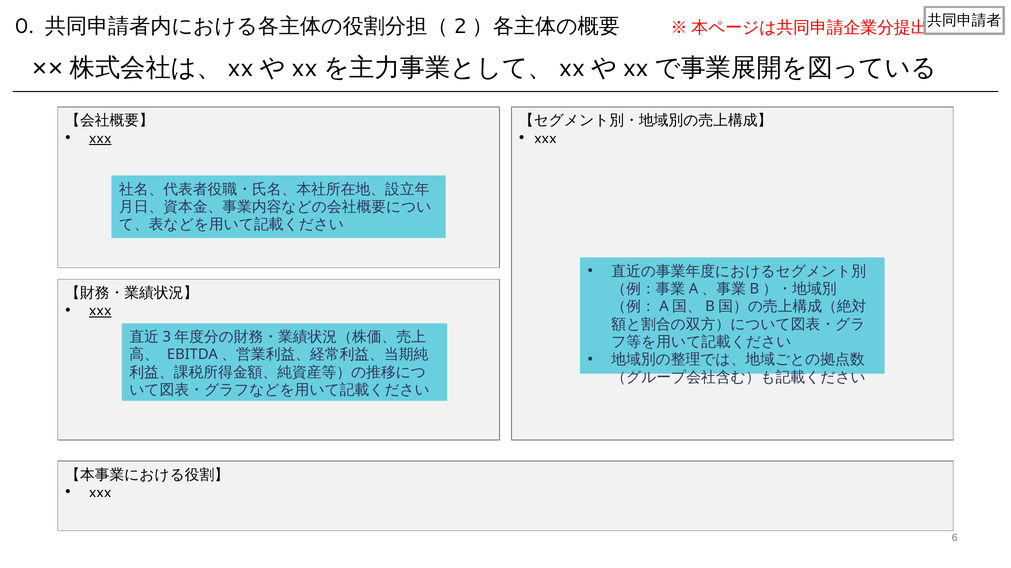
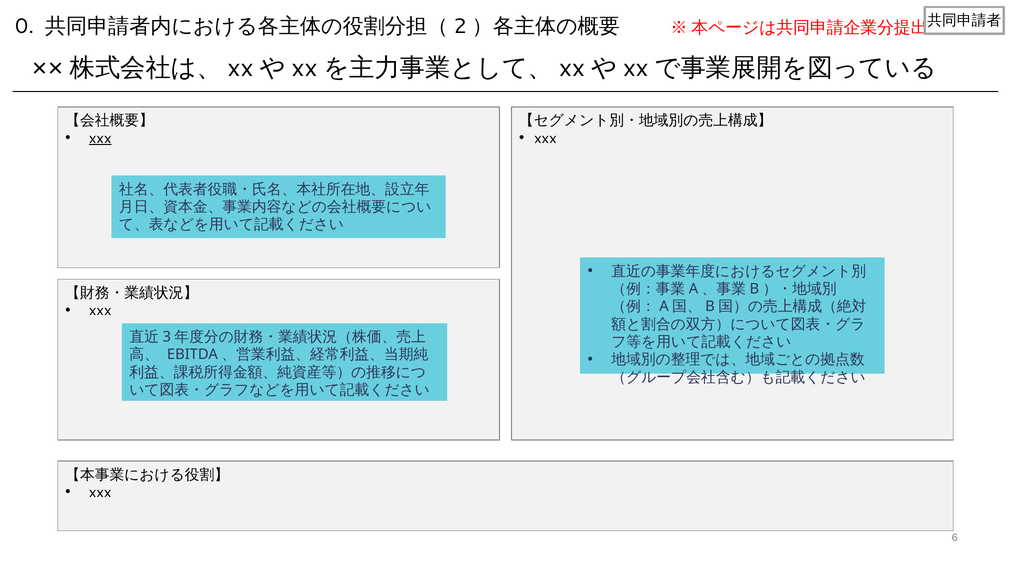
xxx at (100, 311) underline: present -> none
